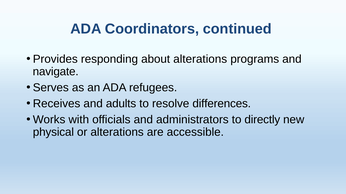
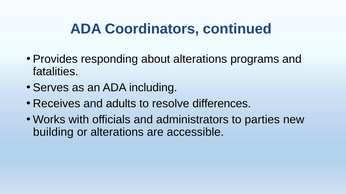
navigate: navigate -> fatalities
refugees: refugees -> including
directly: directly -> parties
physical: physical -> building
